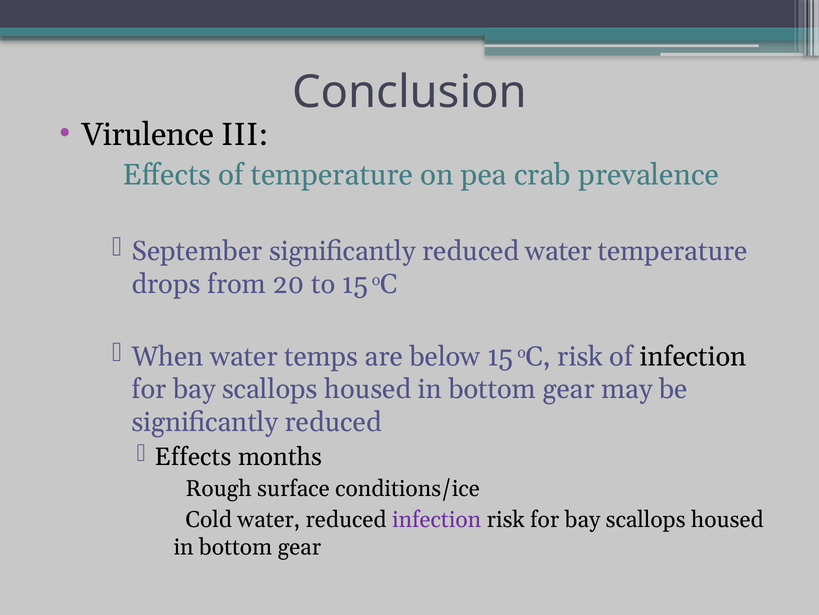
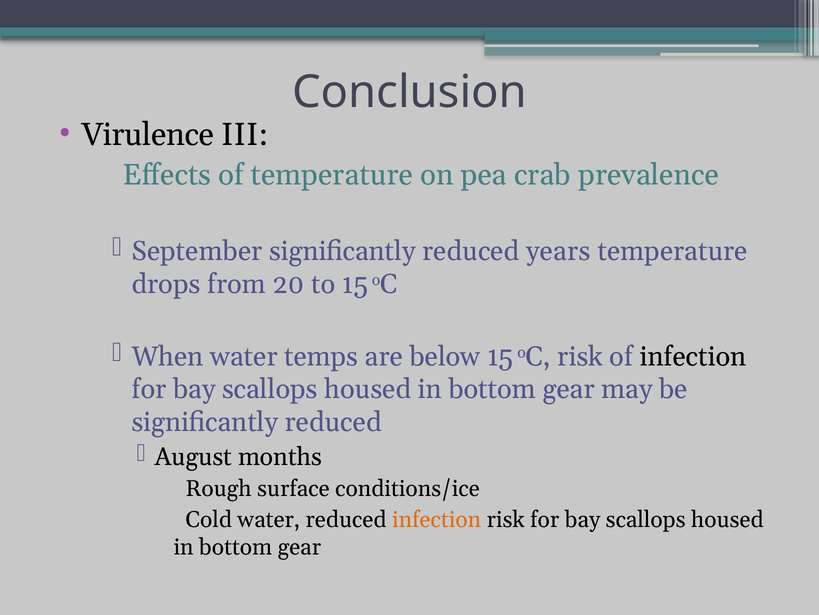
reduced water: water -> years
Effects at (193, 456): Effects -> August
infection at (437, 519) colour: purple -> orange
